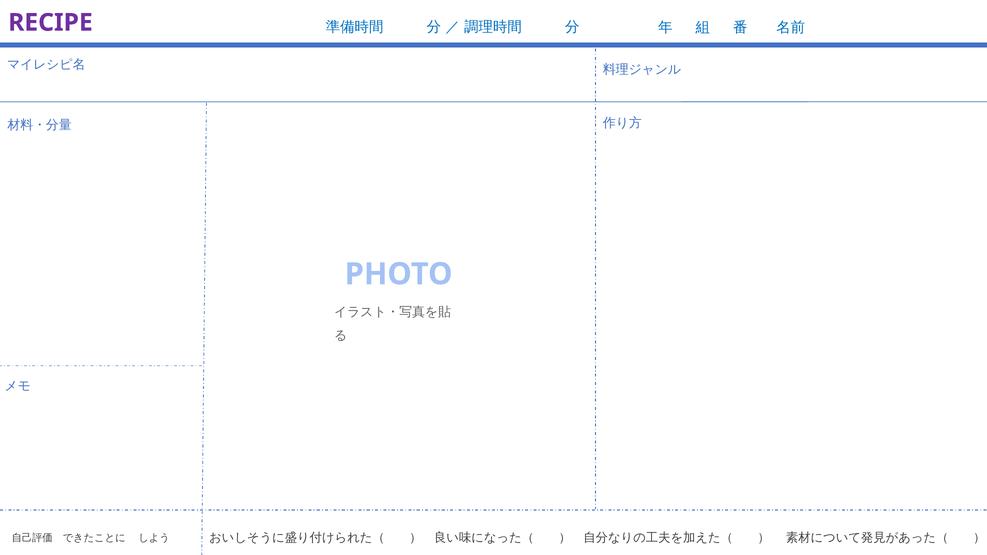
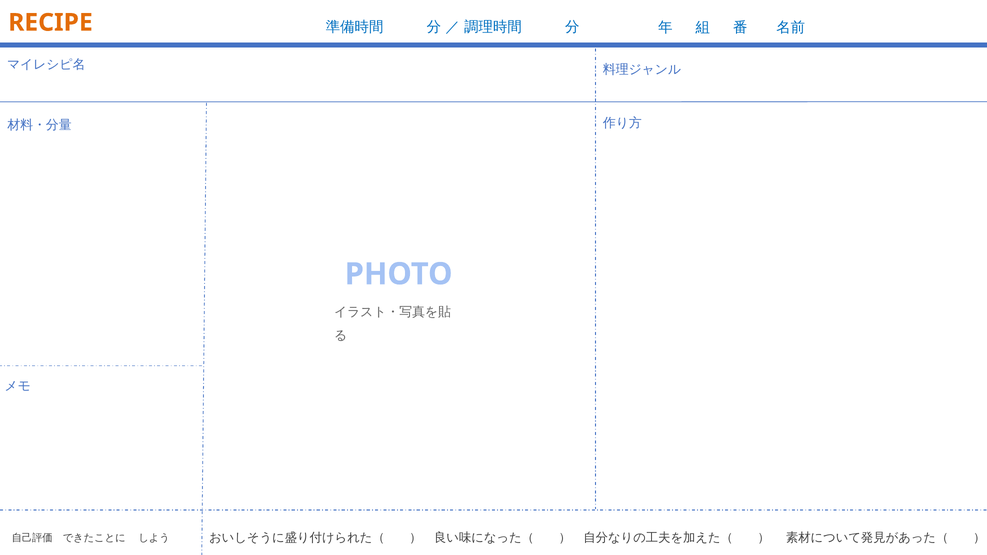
RECIPE colour: purple -> orange
